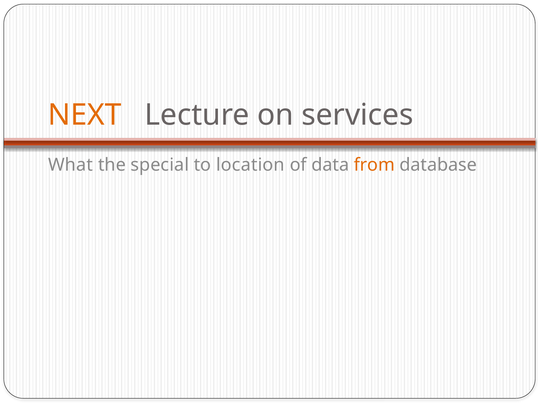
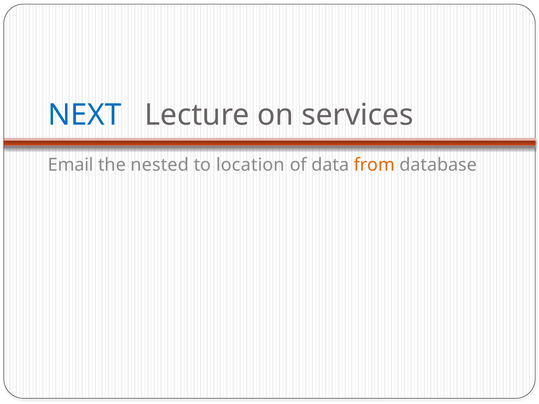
NEXT colour: orange -> blue
What: What -> Email
special: special -> nested
